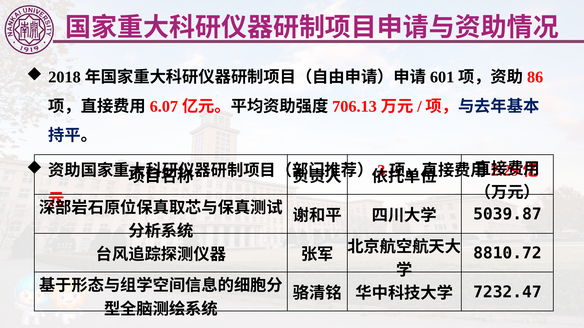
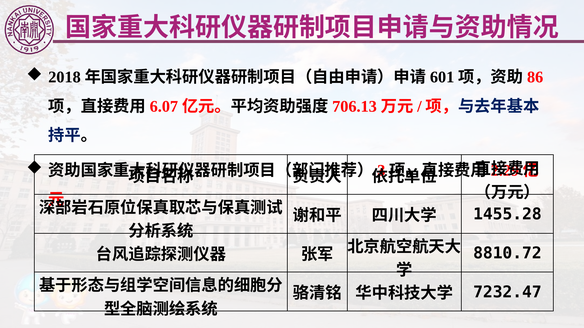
5039.87: 5039.87 -> 1455.28
